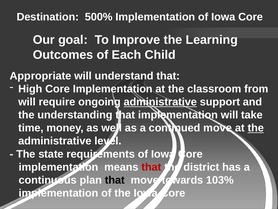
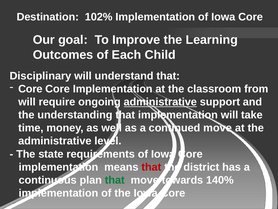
500%: 500% -> 102%
Appropriate: Appropriate -> Disciplinary
High at (30, 89): High -> Core
the at (256, 128) underline: present -> none
that at (115, 180) colour: black -> green
103%: 103% -> 140%
